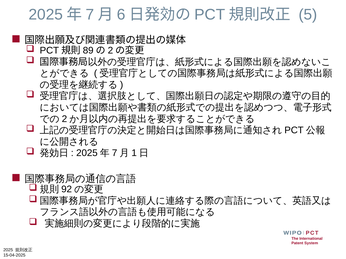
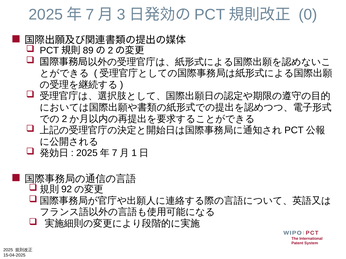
6: 6 -> 3
5: 5 -> 0
